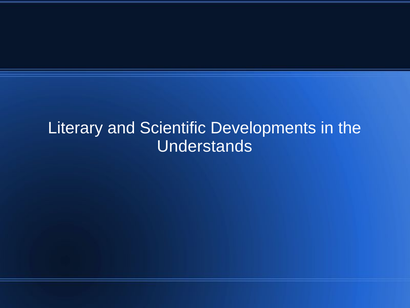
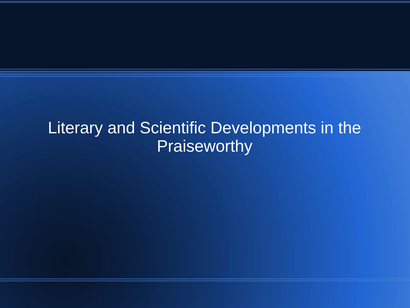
Understands: Understands -> Praiseworthy
